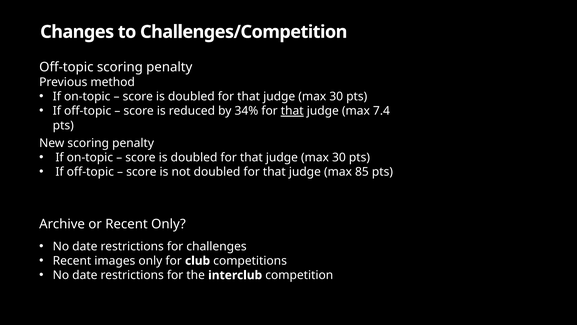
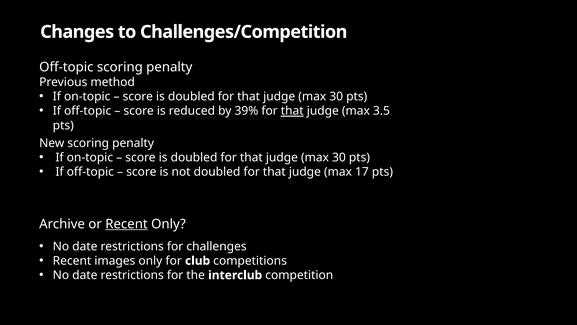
34%: 34% -> 39%
7.4: 7.4 -> 3.5
85: 85 -> 17
Recent at (126, 224) underline: none -> present
